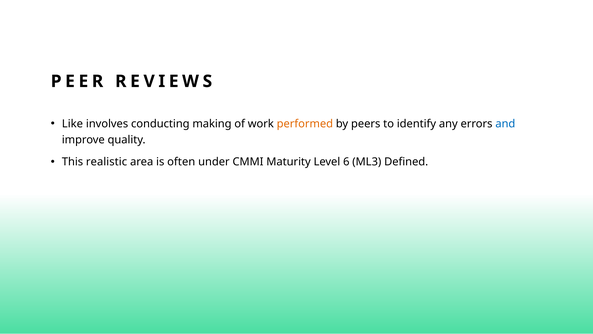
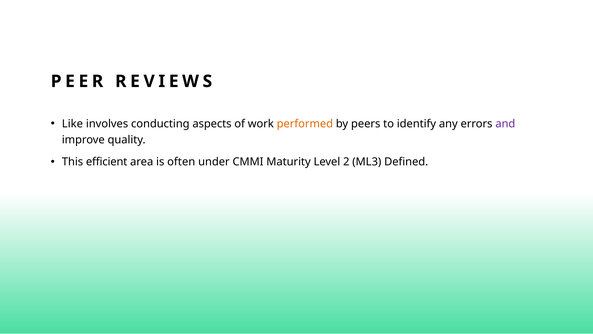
making: making -> aspects
and colour: blue -> purple
realistic: realistic -> efficient
6: 6 -> 2
